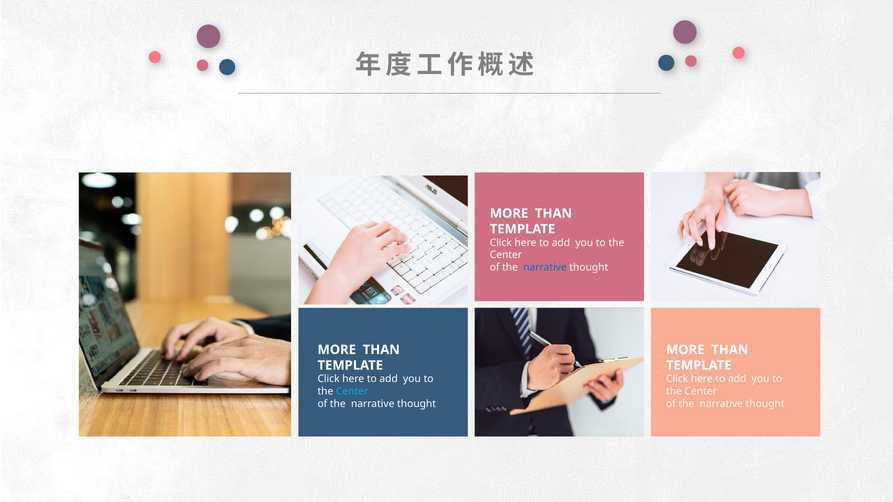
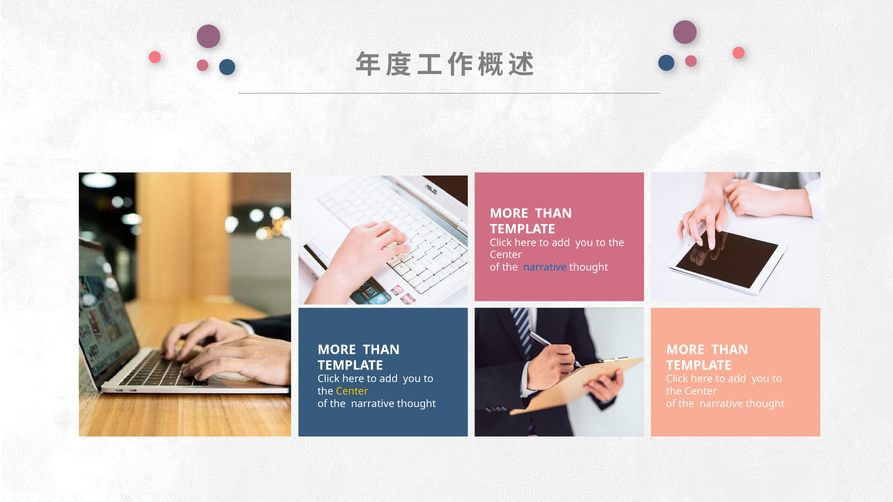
Center at (352, 392) colour: light blue -> yellow
